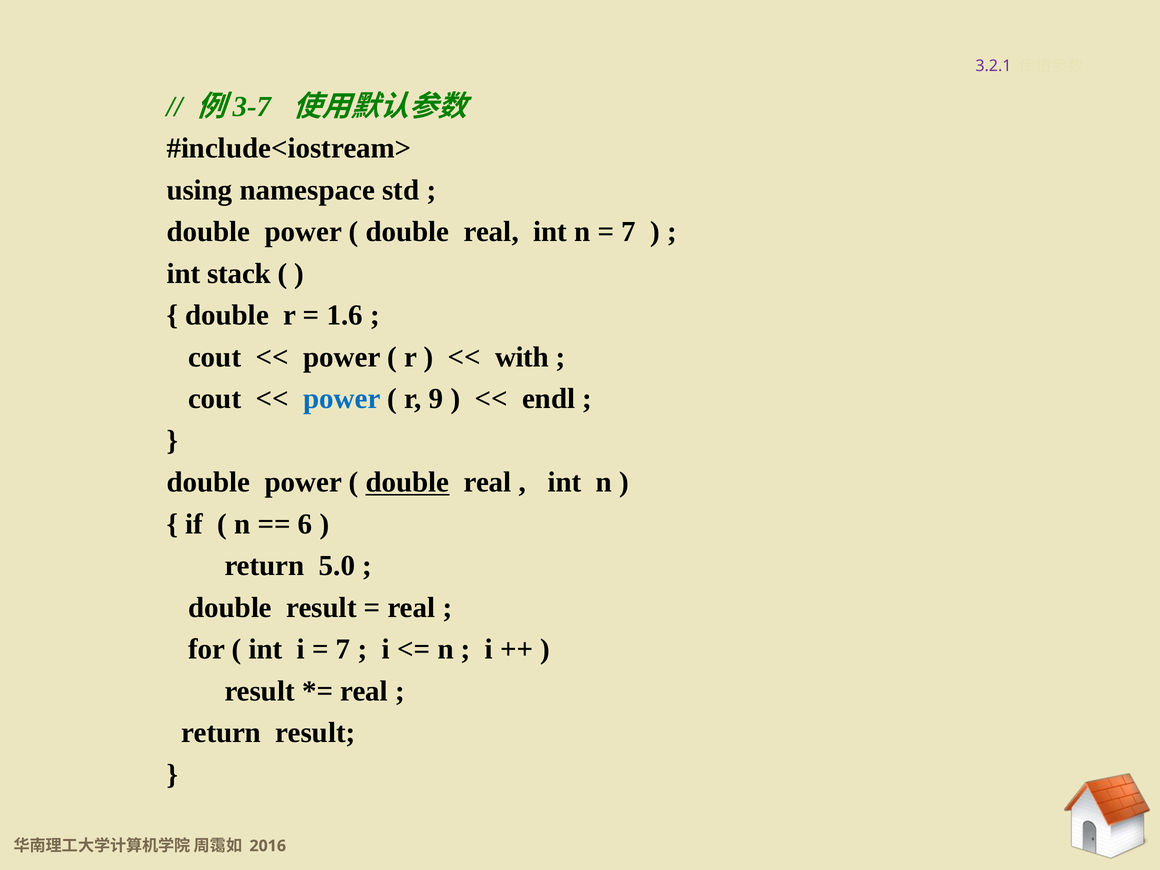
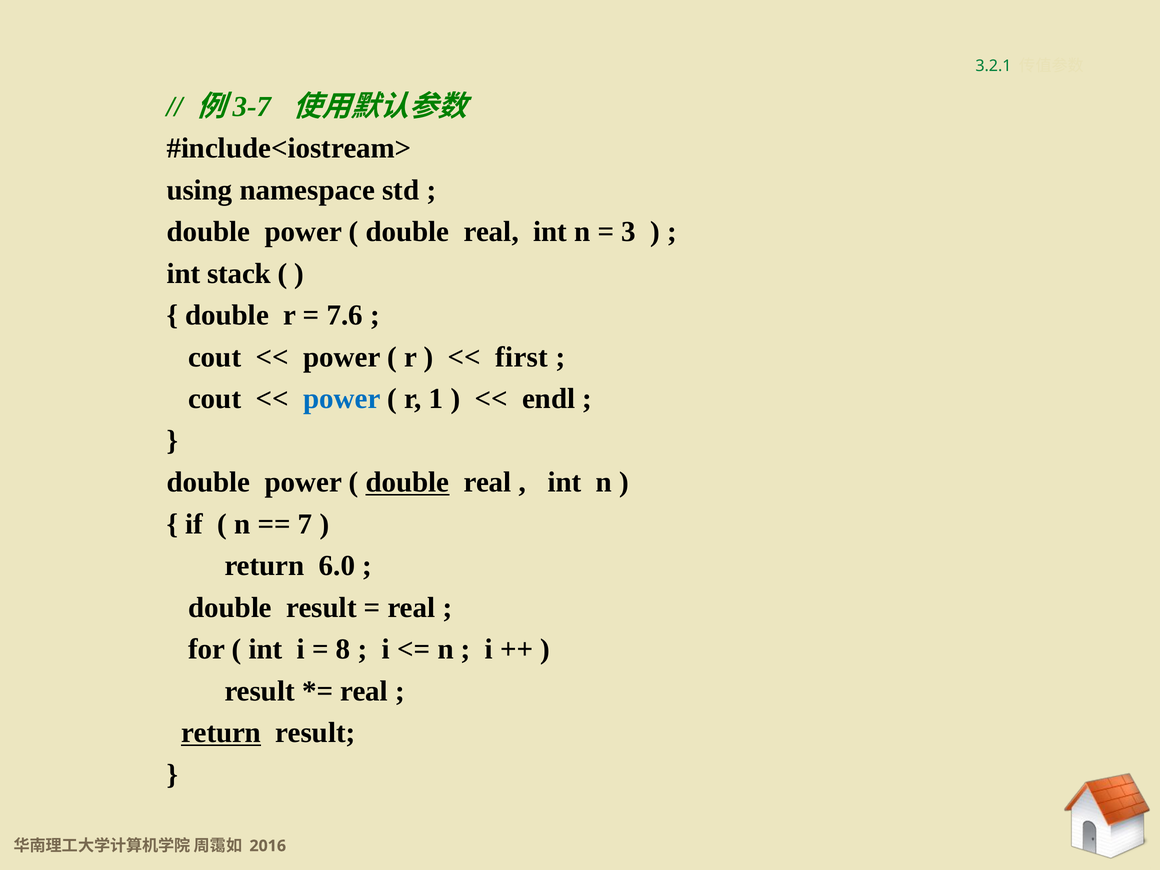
3.2.1 colour: purple -> green
7 at (629, 232): 7 -> 3
1.6: 1.6 -> 7.6
with: with -> first
9: 9 -> 1
6: 6 -> 7
5.0: 5.0 -> 6.0
7 at (343, 649): 7 -> 8
return at (221, 733) underline: none -> present
